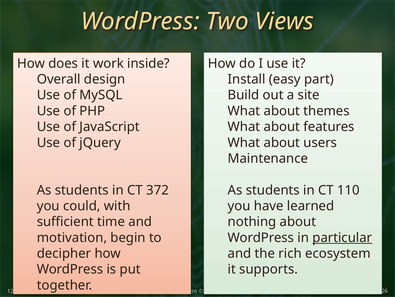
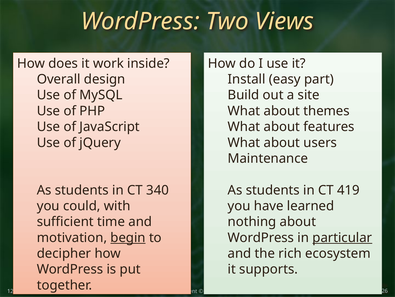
372: 372 -> 340
110: 110 -> 419
begin underline: none -> present
